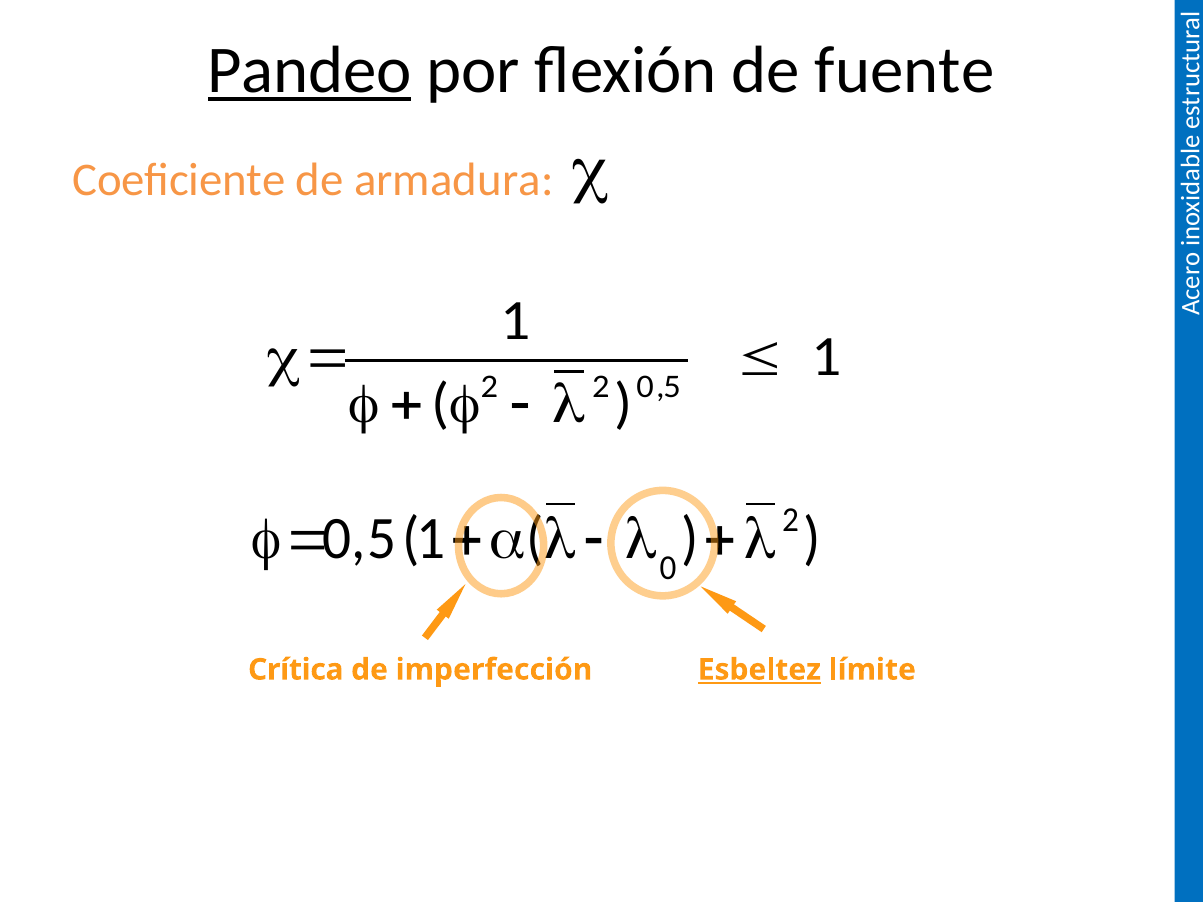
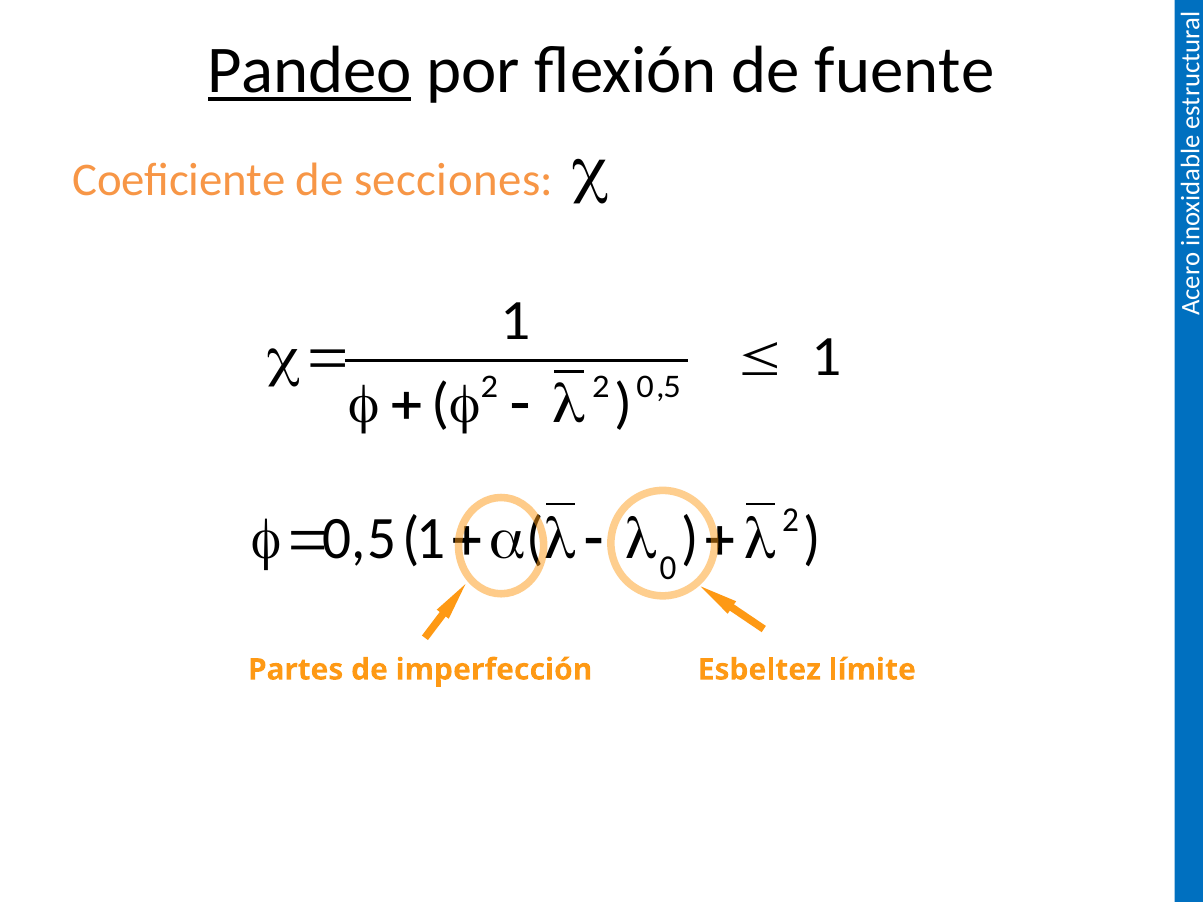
armadura: armadura -> secciones
Crítica: Crítica -> Partes
Esbeltez underline: present -> none
